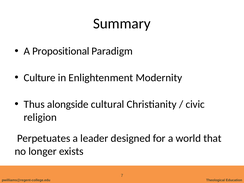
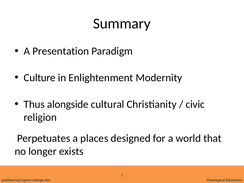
Propositional: Propositional -> Presentation
leader: leader -> places
